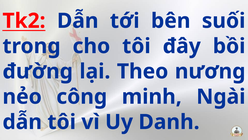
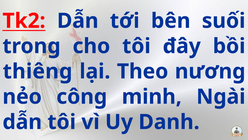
đường: đường -> thiêng
